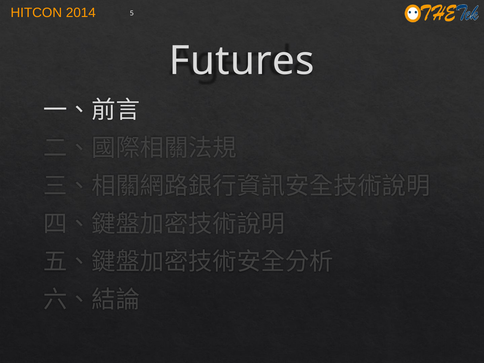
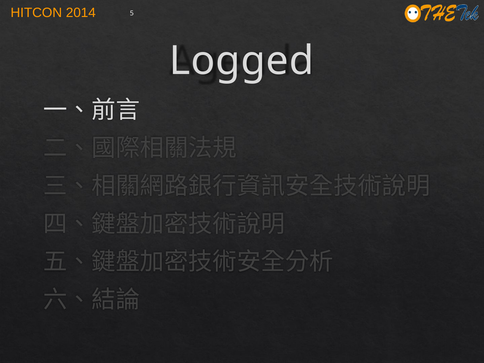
Futures: Futures -> Logged
